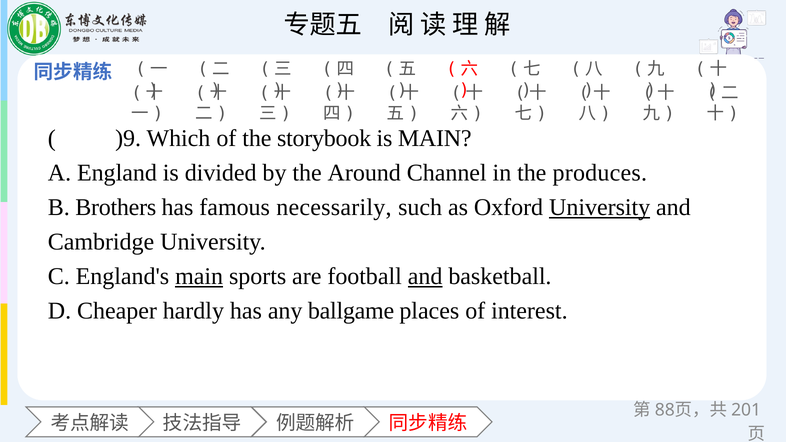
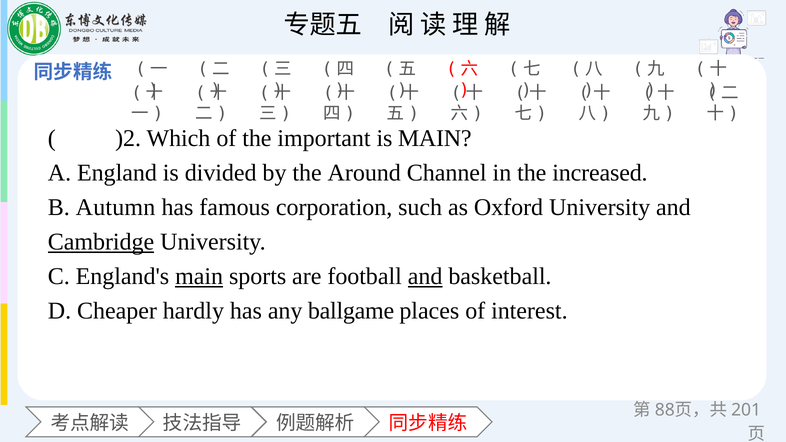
)9: )9 -> )2
storybook: storybook -> important
produces: produces -> increased
Brothers: Brothers -> Autumn
necessarily: necessarily -> corporation
University at (600, 207) underline: present -> none
Cambridge underline: none -> present
